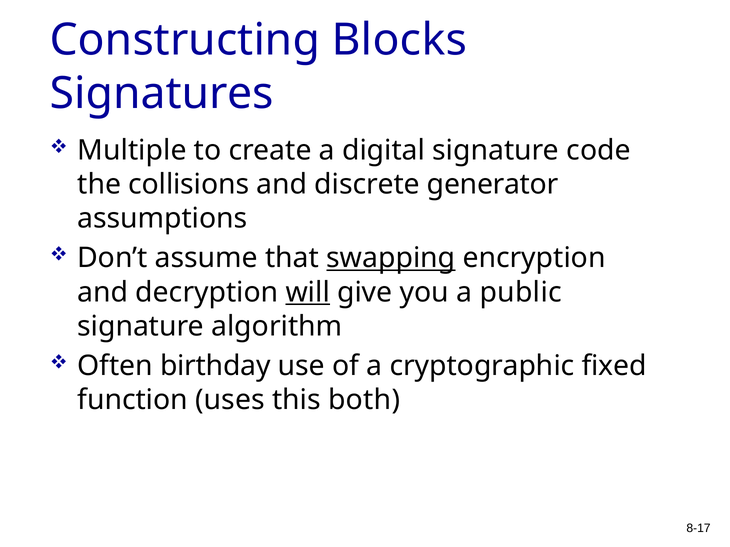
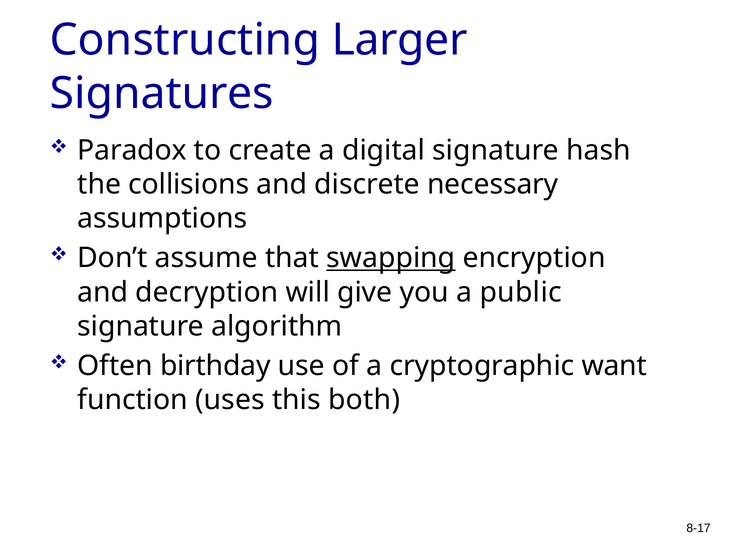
Blocks: Blocks -> Larger
Multiple: Multiple -> Paradox
code: code -> hash
generator: generator -> necessary
will underline: present -> none
fixed: fixed -> want
